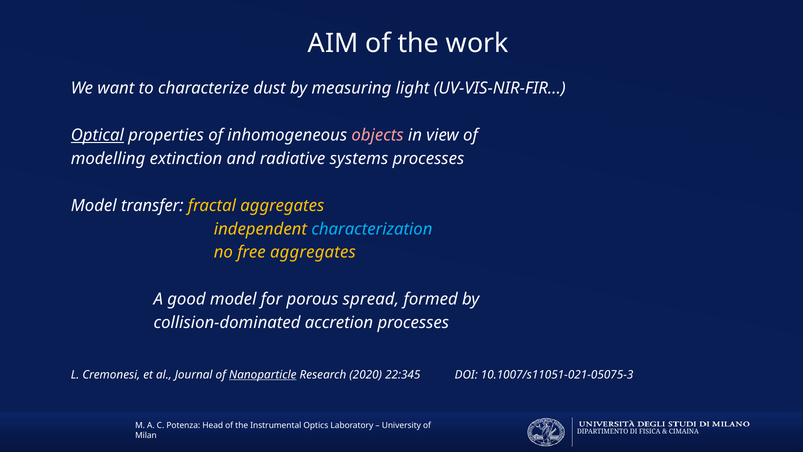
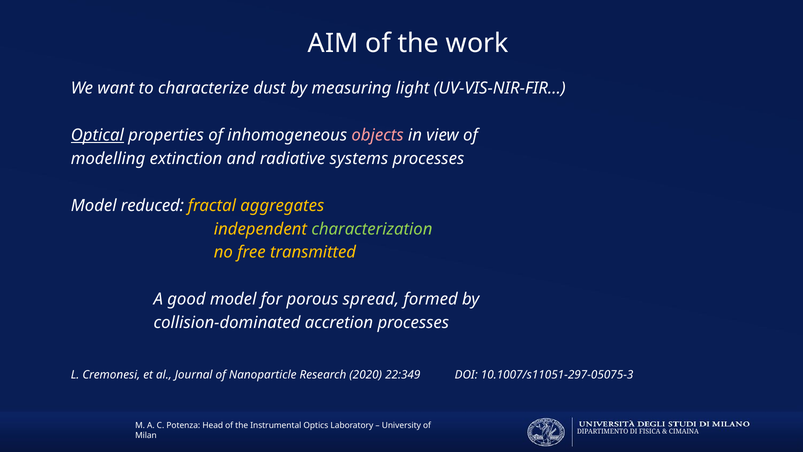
transfer: transfer -> reduced
characterization colour: light blue -> light green
free aggregates: aggregates -> transmitted
Nanoparticle underline: present -> none
22:345: 22:345 -> 22:349
10.1007/s11051-021-05075-3: 10.1007/s11051-021-05075-3 -> 10.1007/s11051-297-05075-3
